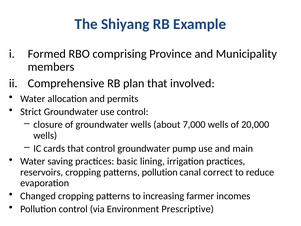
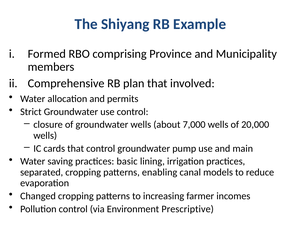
reservoirs: reservoirs -> separated
patterns pollution: pollution -> enabling
correct: correct -> models
